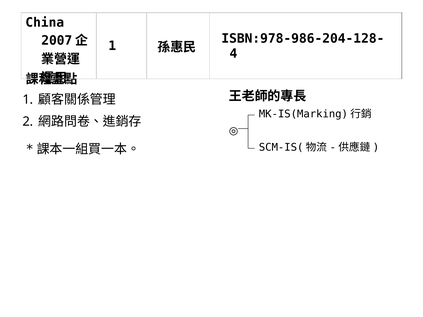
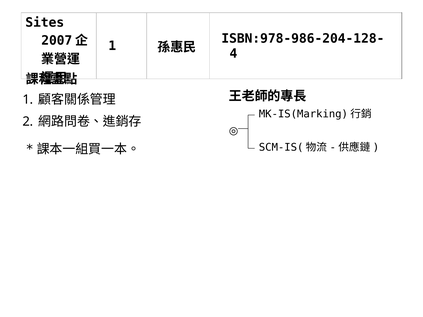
China: China -> Sites
